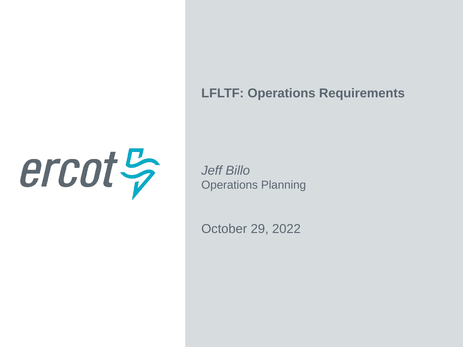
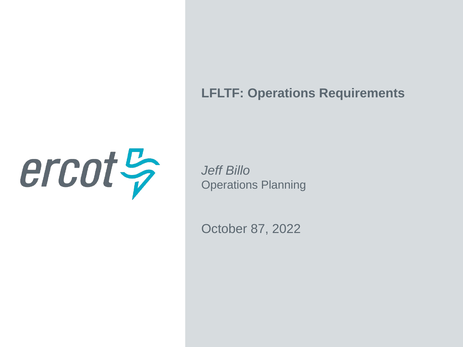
29: 29 -> 87
